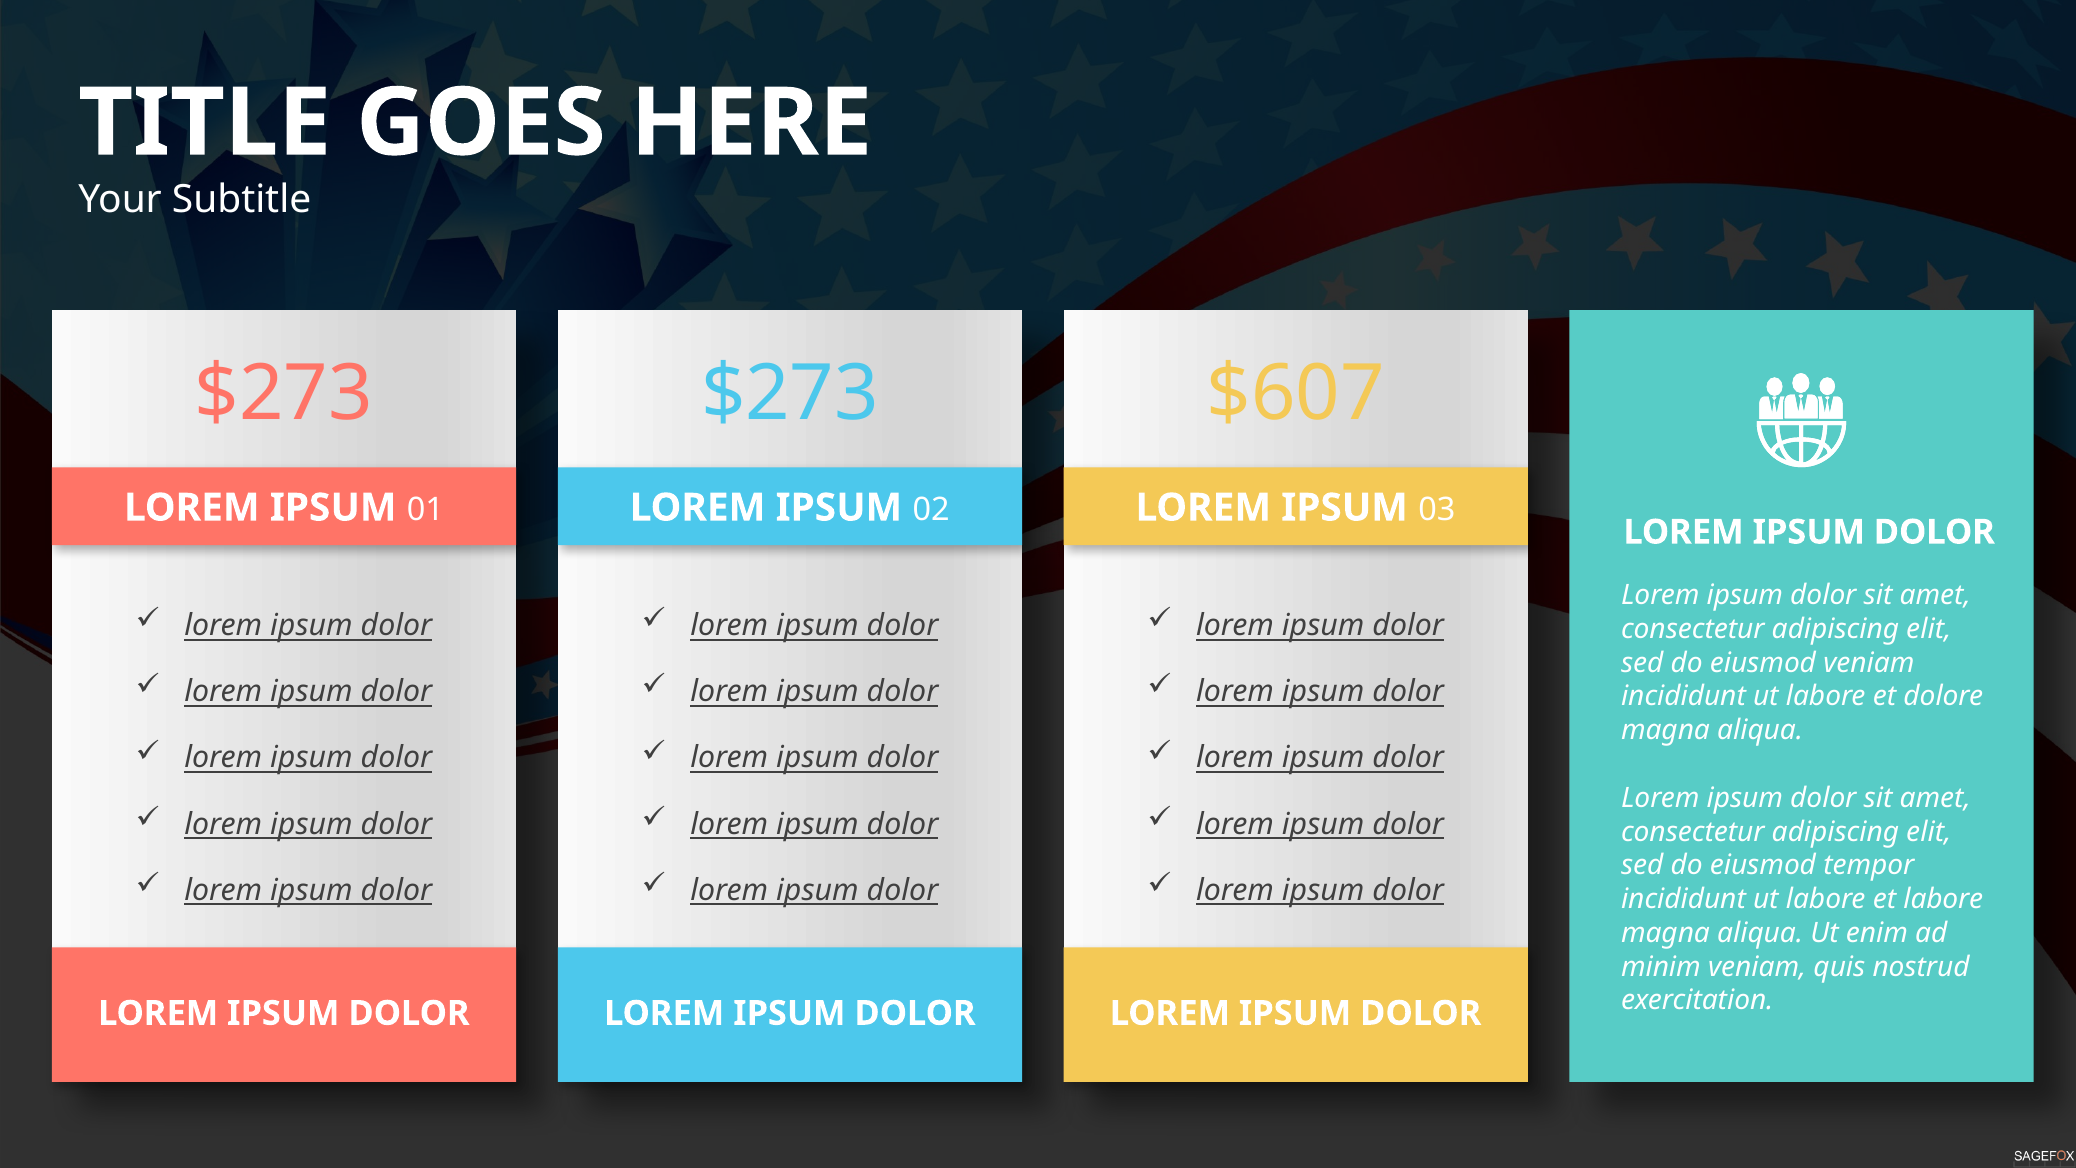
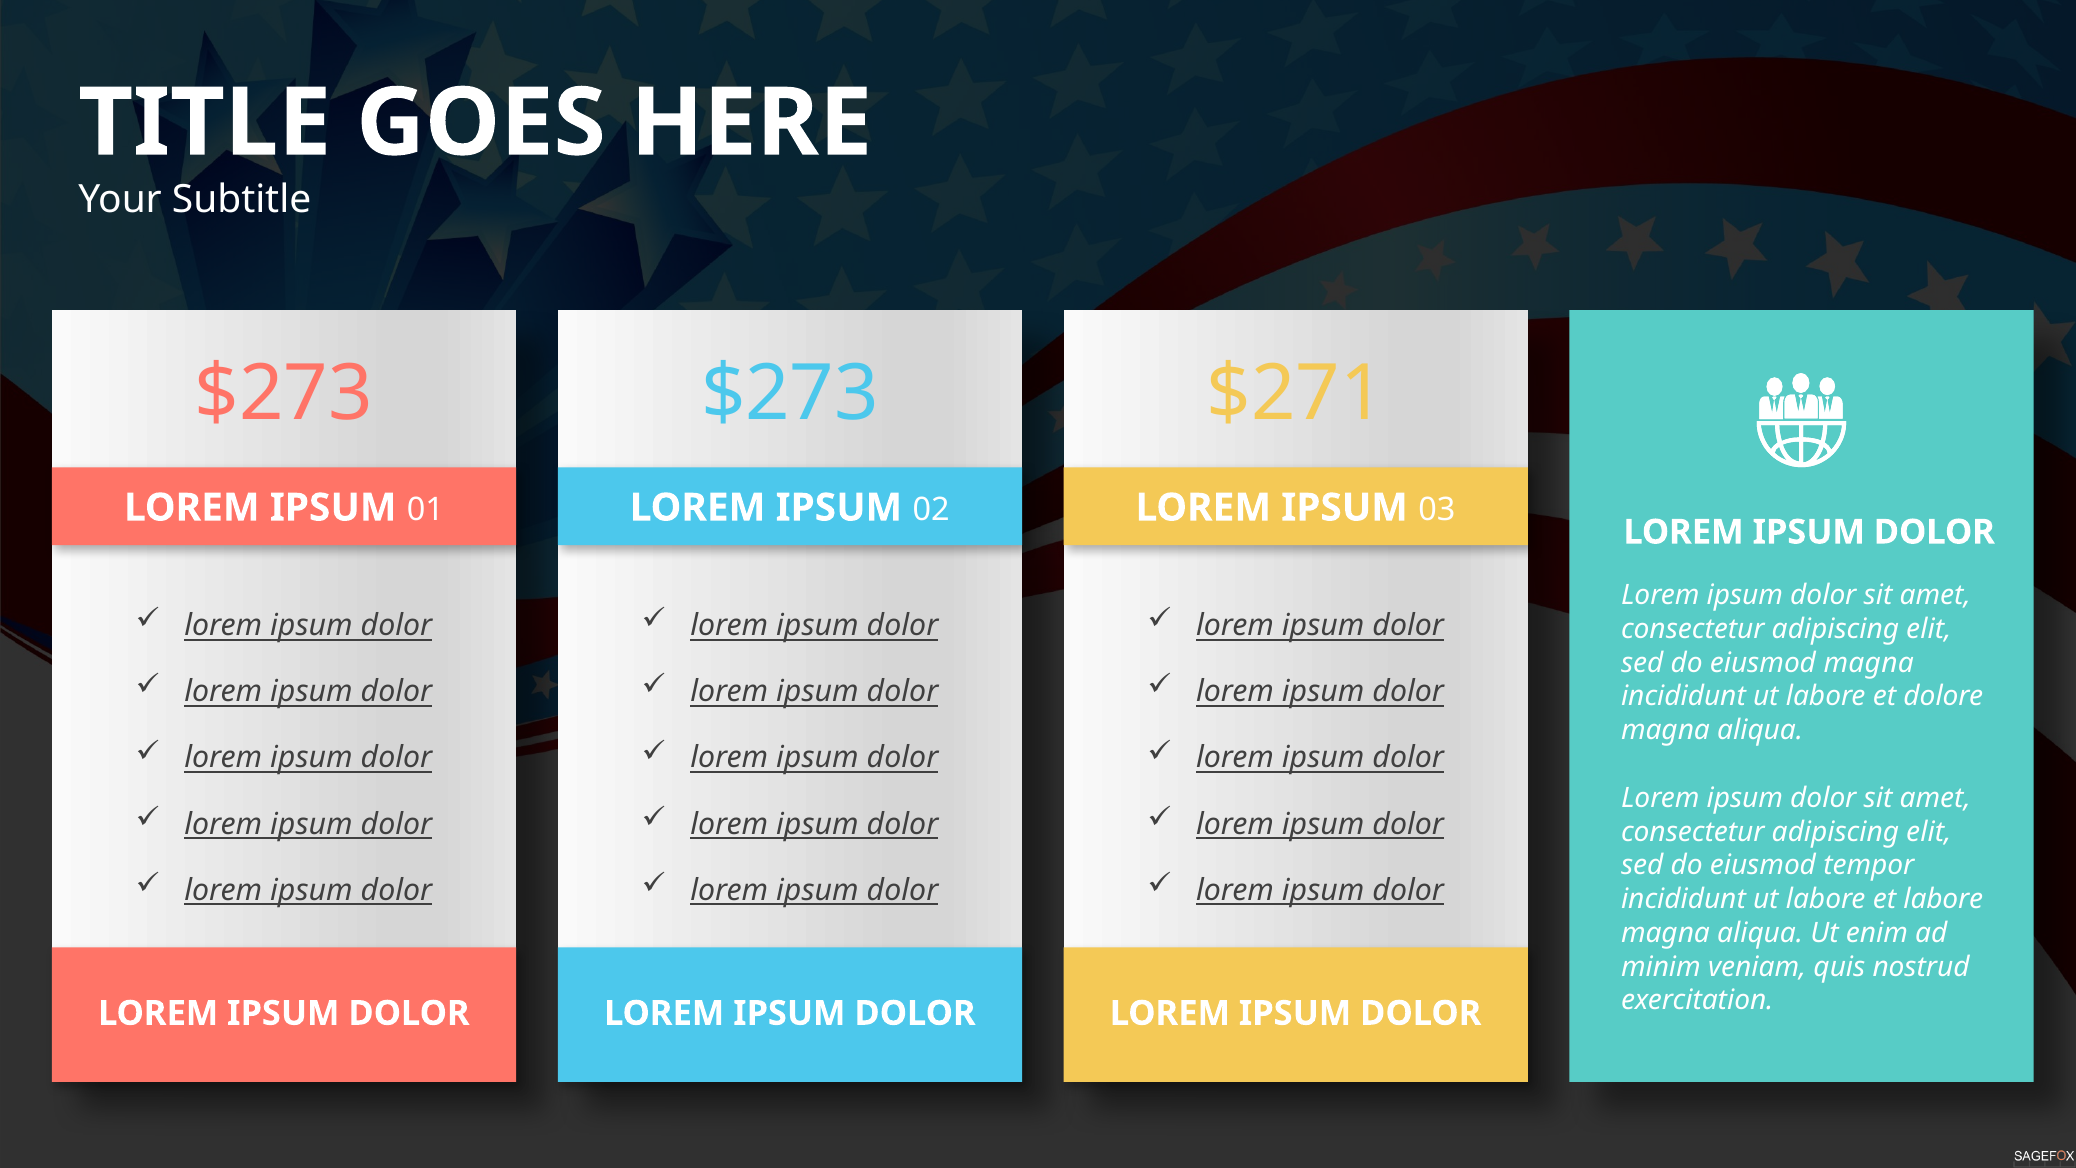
$607: $607 -> $271
eiusmod veniam: veniam -> magna
